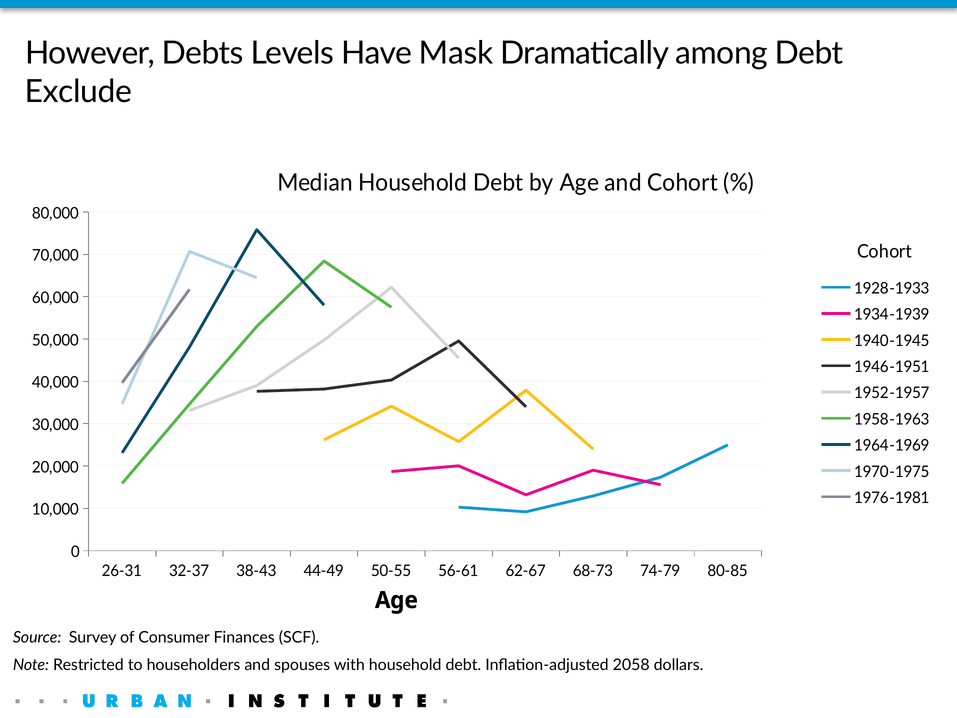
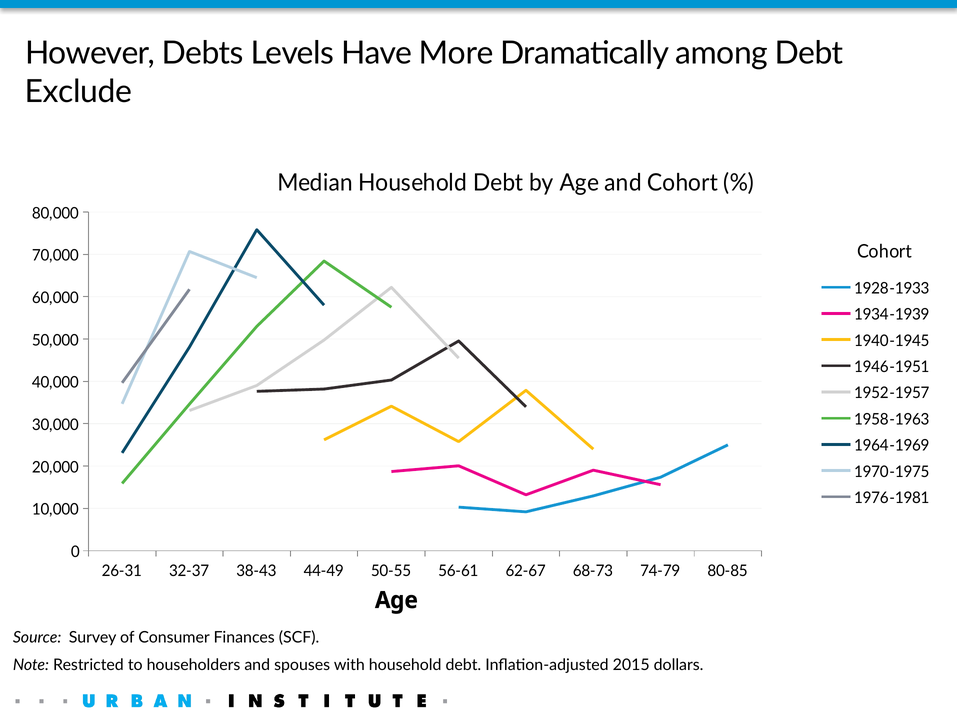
Mask: Mask -> More
2058: 2058 -> 2015
